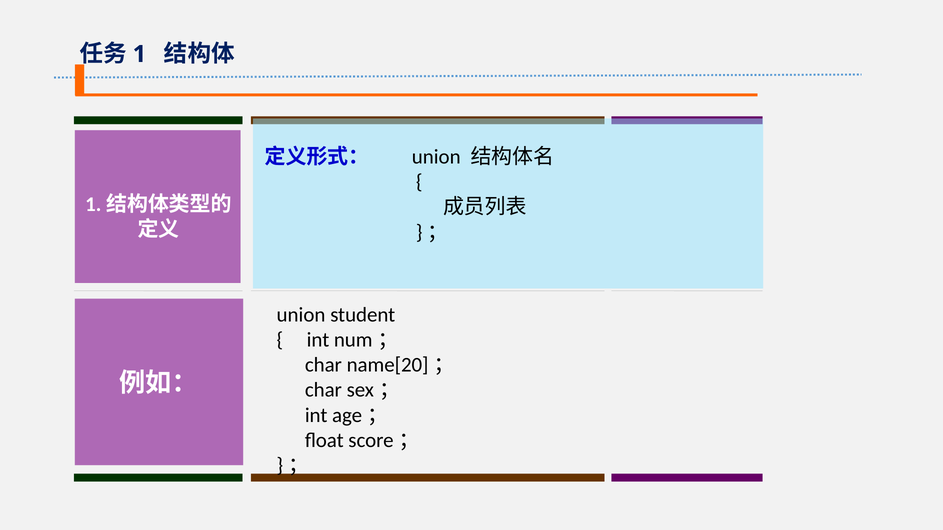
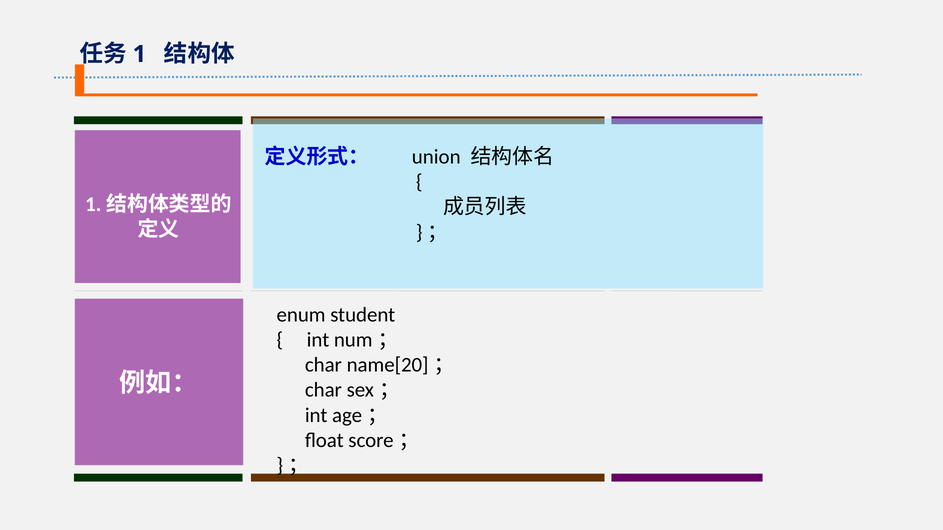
union at (301, 315): union -> enum
